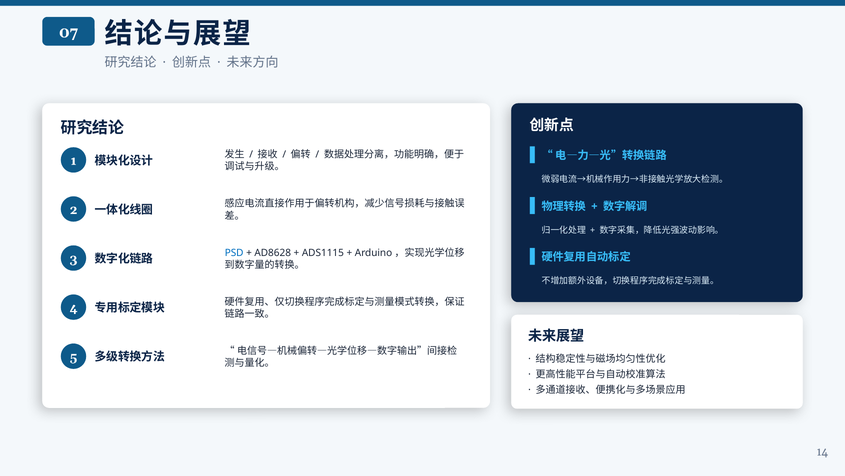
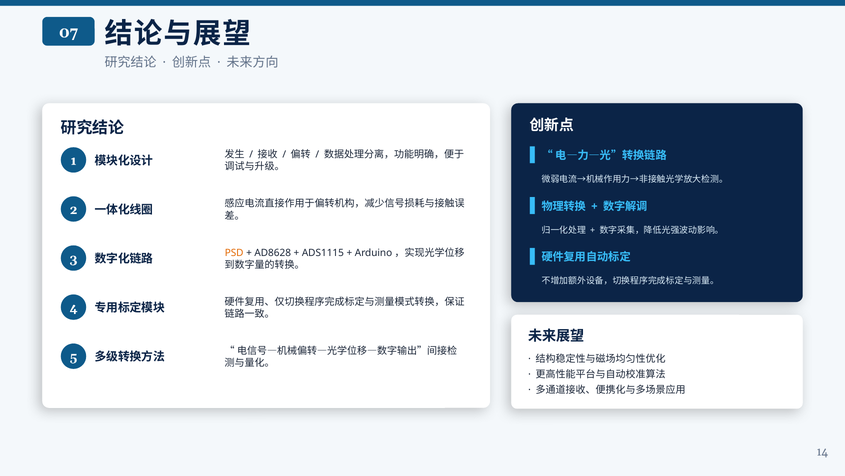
PSD colour: blue -> orange
